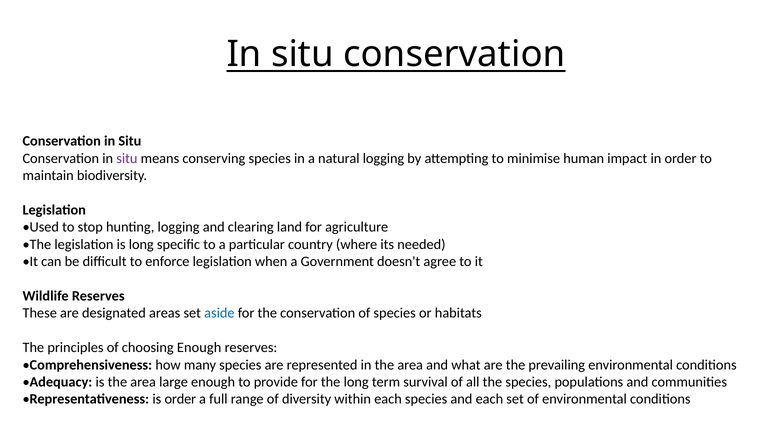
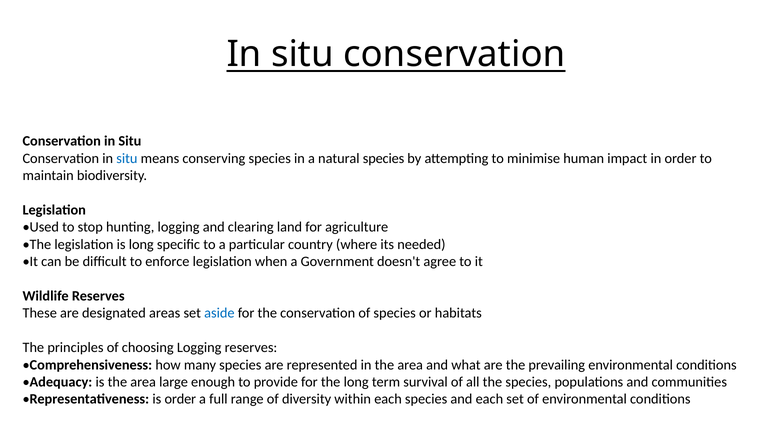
situ at (127, 158) colour: purple -> blue
natural logging: logging -> species
choosing Enough: Enough -> Logging
